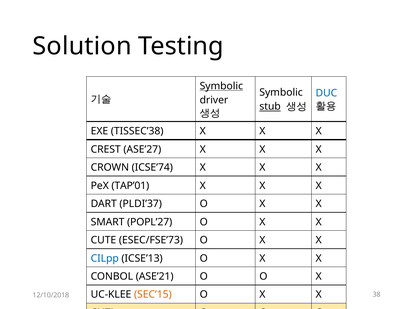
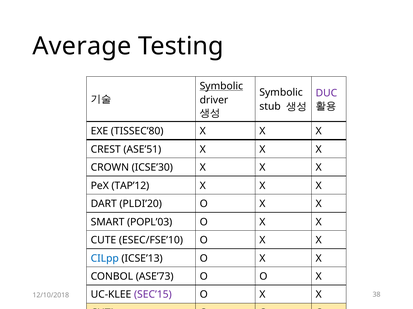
Solution: Solution -> Average
DUC colour: blue -> purple
stub underline: present -> none
TISSEC’38: TISSEC’38 -> TISSEC’80
ASE’27: ASE’27 -> ASE’51
ICSE’74: ICSE’74 -> ICSE’30
TAP’01: TAP’01 -> TAP’12
PLDI’37: PLDI’37 -> PLDI’20
POPL’27: POPL’27 -> POPL’03
ESEC/FSE’73: ESEC/FSE’73 -> ESEC/FSE’10
ASE’21: ASE’21 -> ASE’73
SEC’15 colour: orange -> purple
